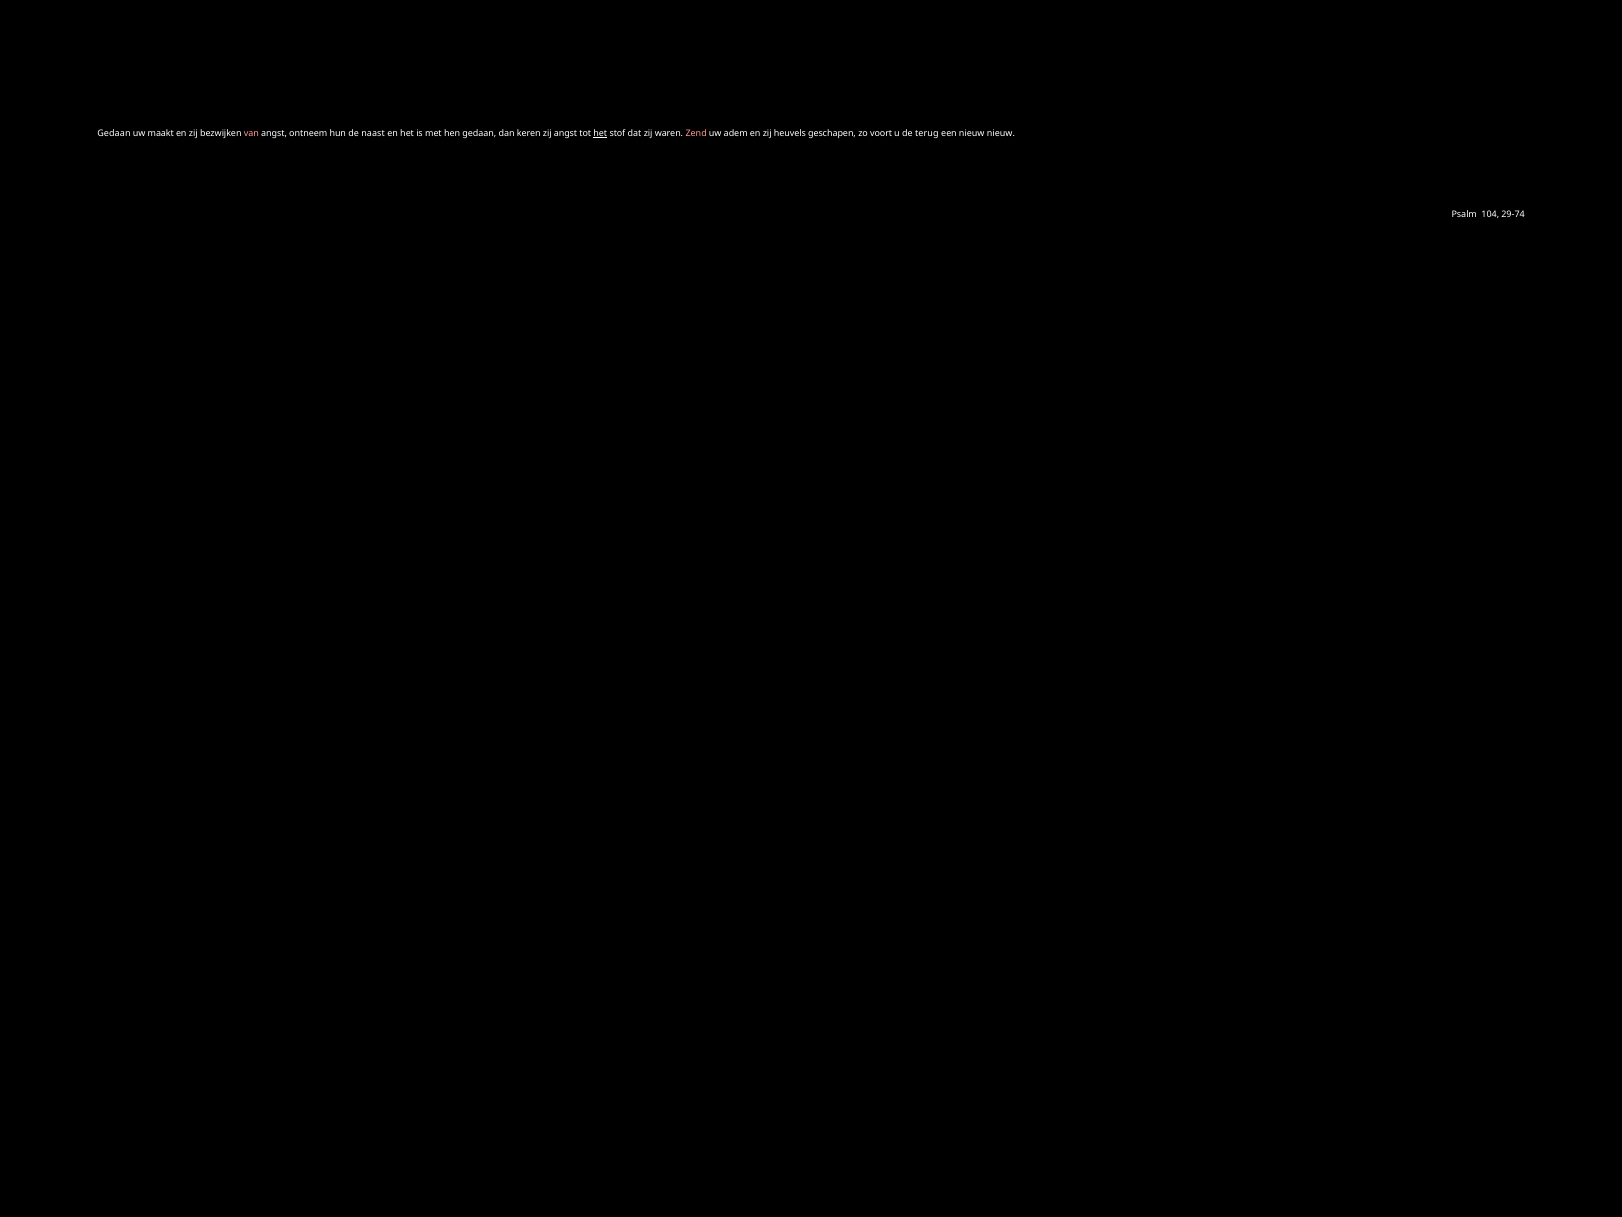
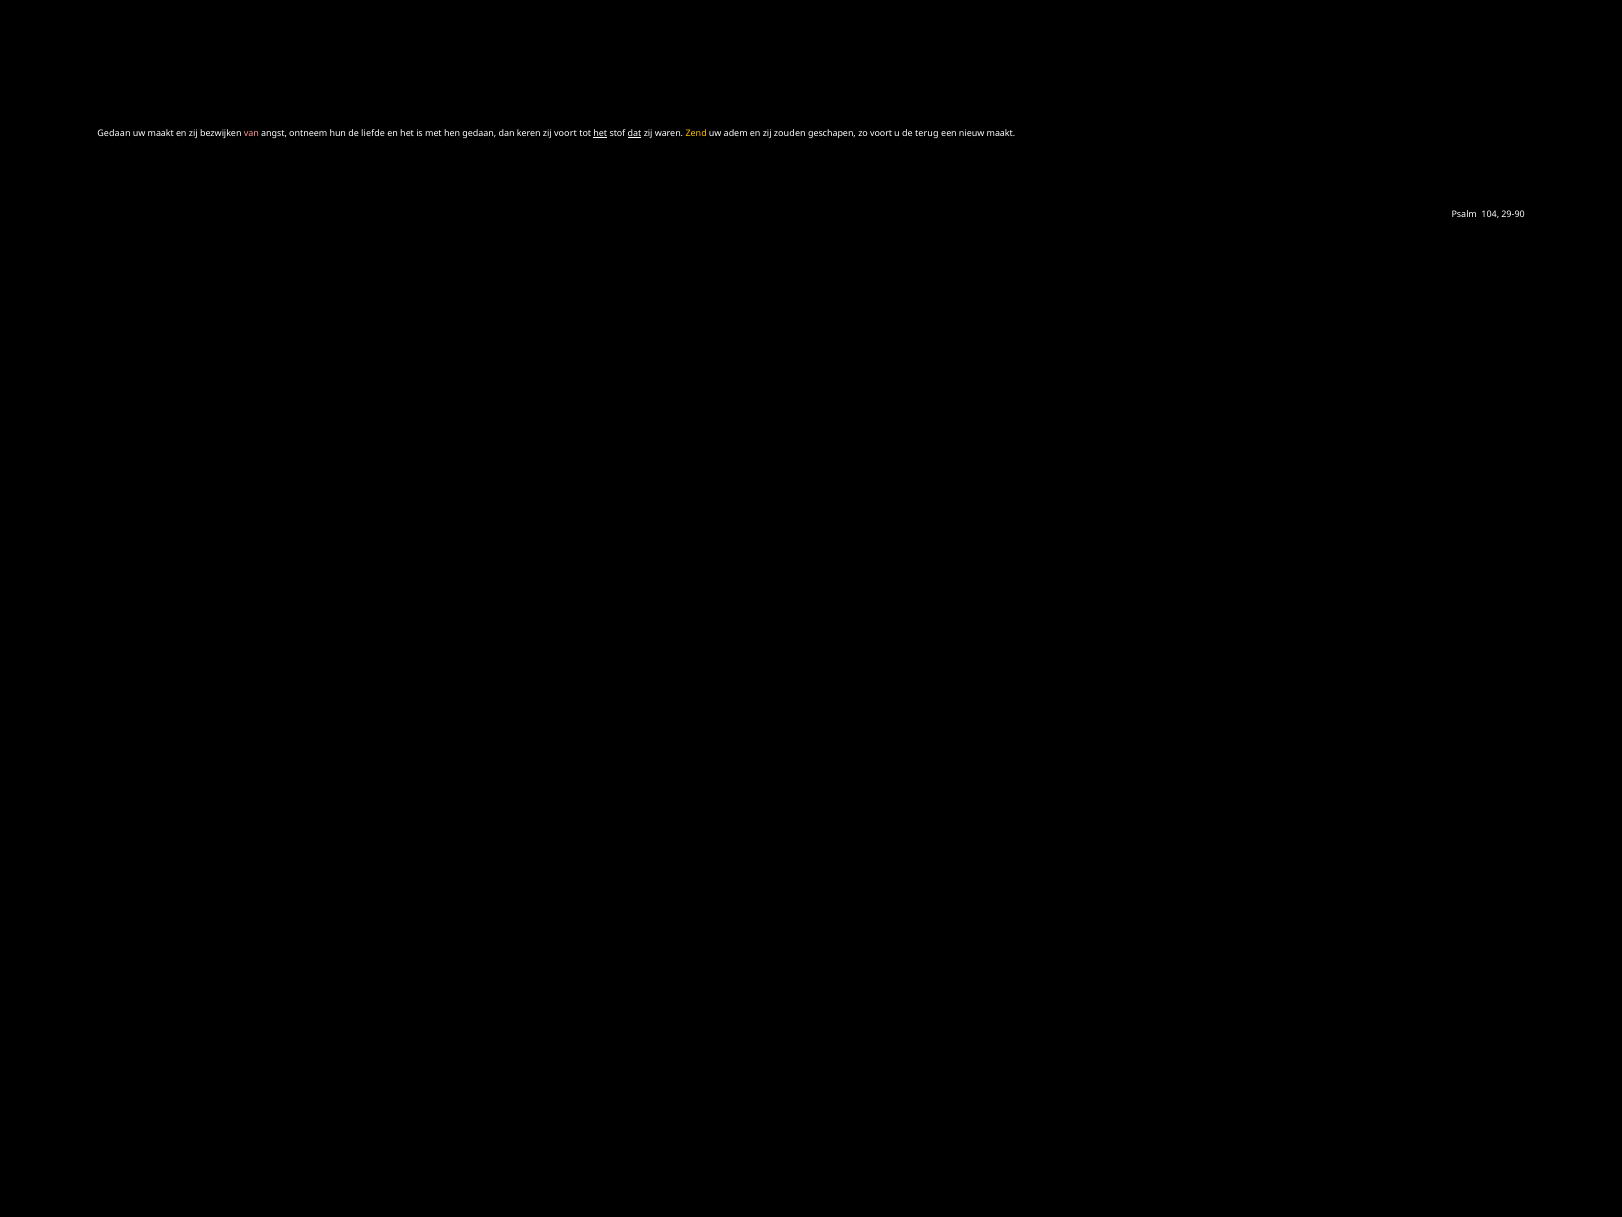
naast: naast -> liefde
zij angst: angst -> voort
dat underline: none -> present
Zend colour: pink -> yellow
heuvels: heuvels -> zouden
nieuw nieuw: nieuw -> maakt
29-74: 29-74 -> 29-90
